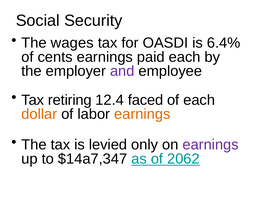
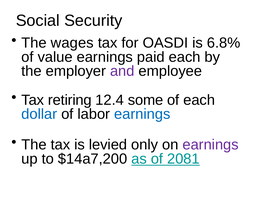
6.4%: 6.4% -> 6.8%
cents: cents -> value
faced: faced -> some
dollar colour: orange -> blue
earnings at (142, 114) colour: orange -> blue
$14a7,347: $14a7,347 -> $14a7,200
2062: 2062 -> 2081
